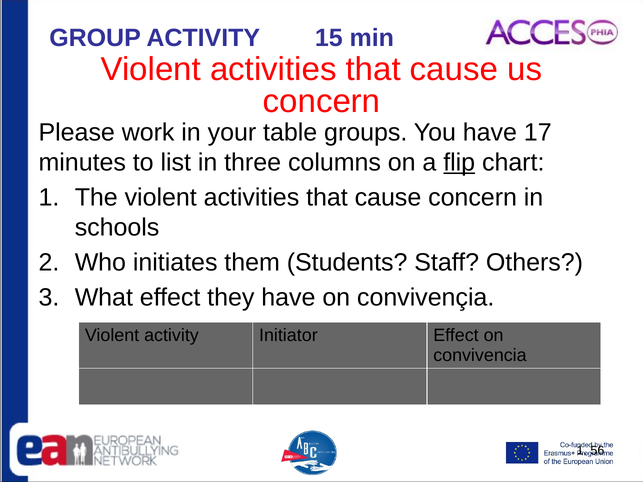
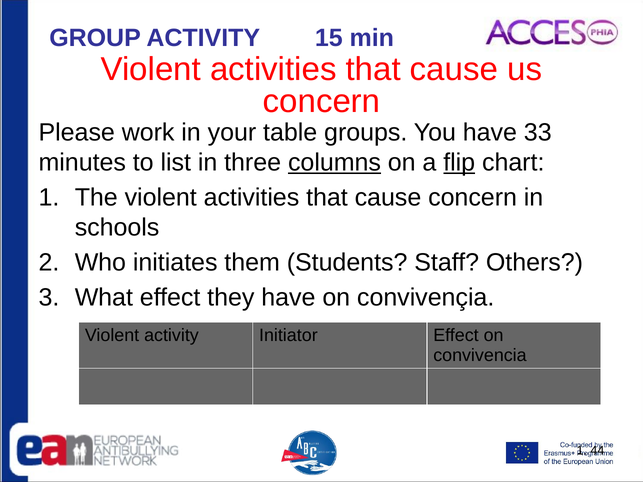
17: 17 -> 33
columns underline: none -> present
56: 56 -> 44
